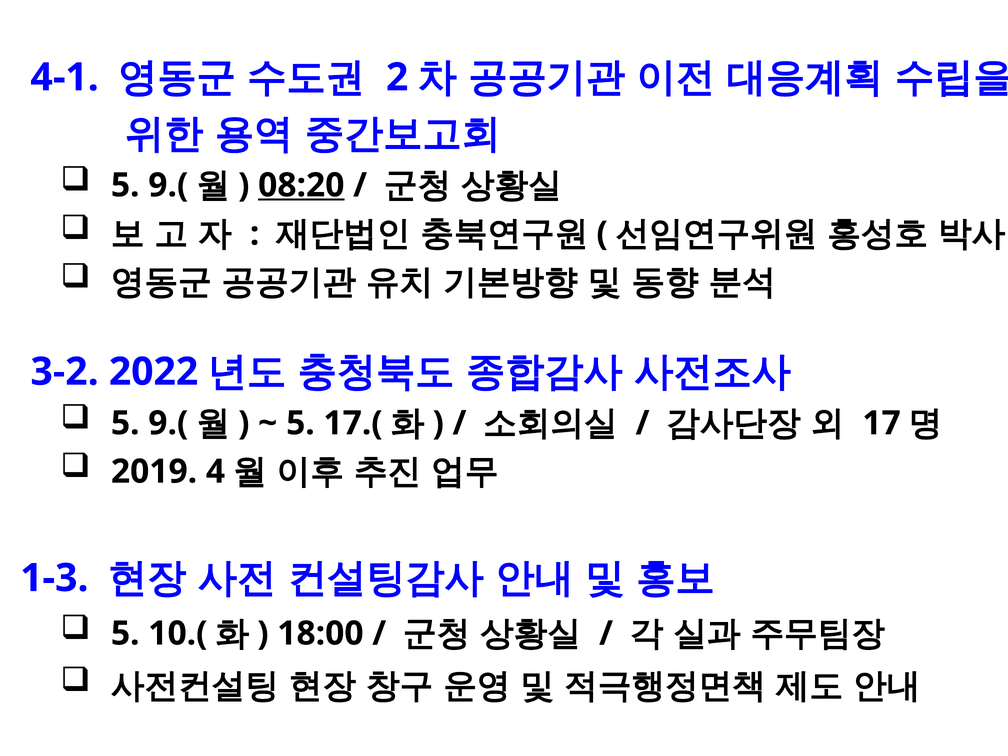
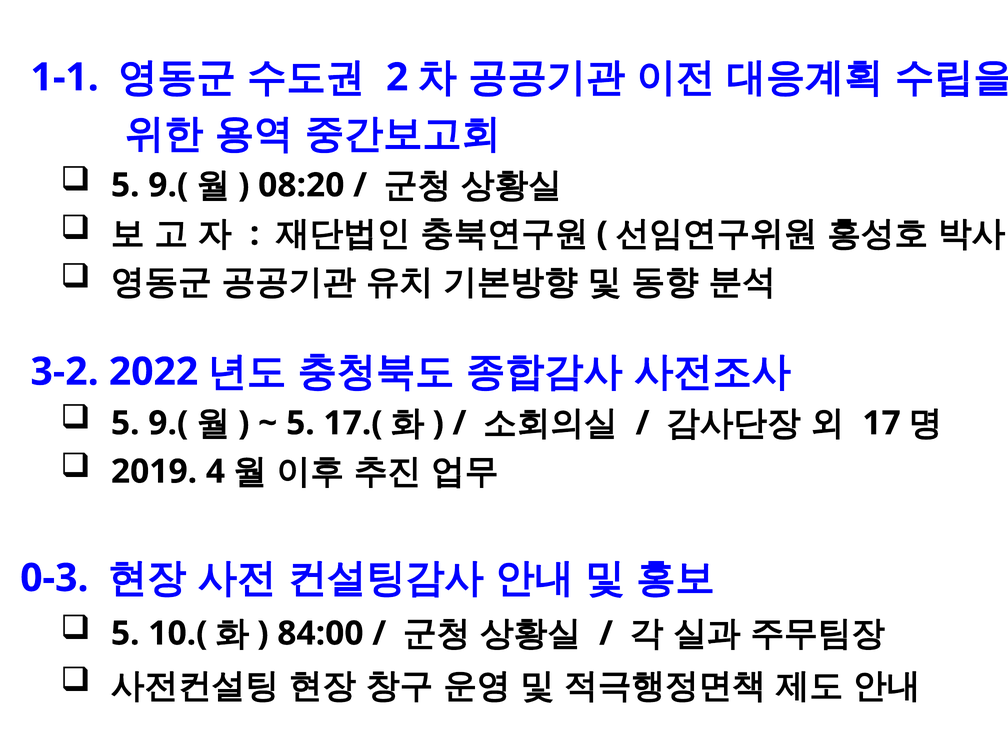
4-1: 4-1 -> 1-1
08:20 underline: present -> none
1-3: 1-3 -> 0-3
18:00: 18:00 -> 84:00
